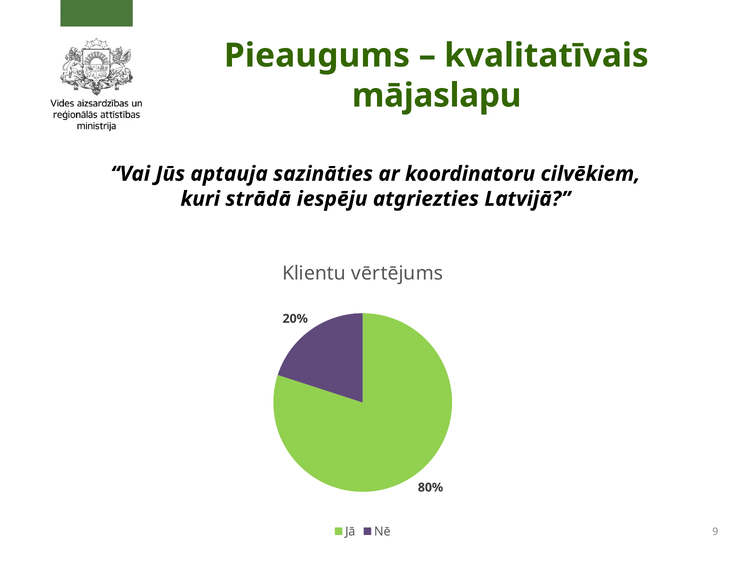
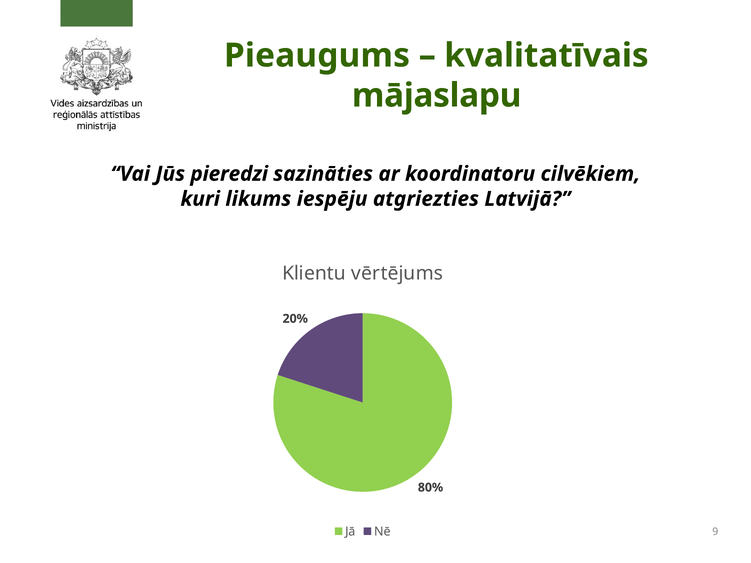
aptauja: aptauja -> pieredzi
strādā: strādā -> likums
